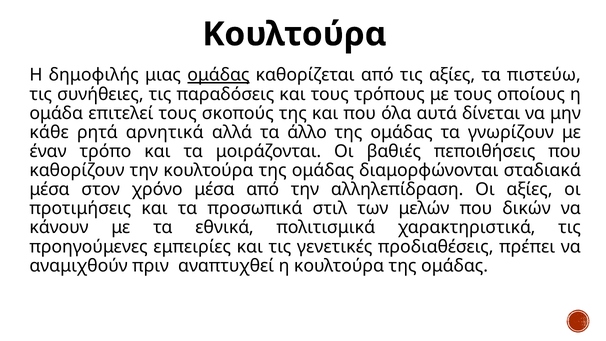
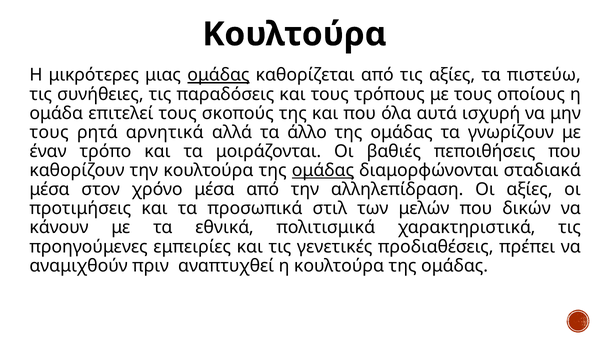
δημοφιλής: δημοφιλής -> μικρότερες
δίνεται: δίνεται -> ισχυρή
κάθε at (49, 132): κάθε -> τους
ομάδας at (323, 170) underline: none -> present
